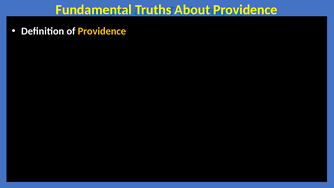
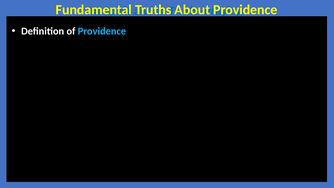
Providence at (102, 31) colour: yellow -> light blue
